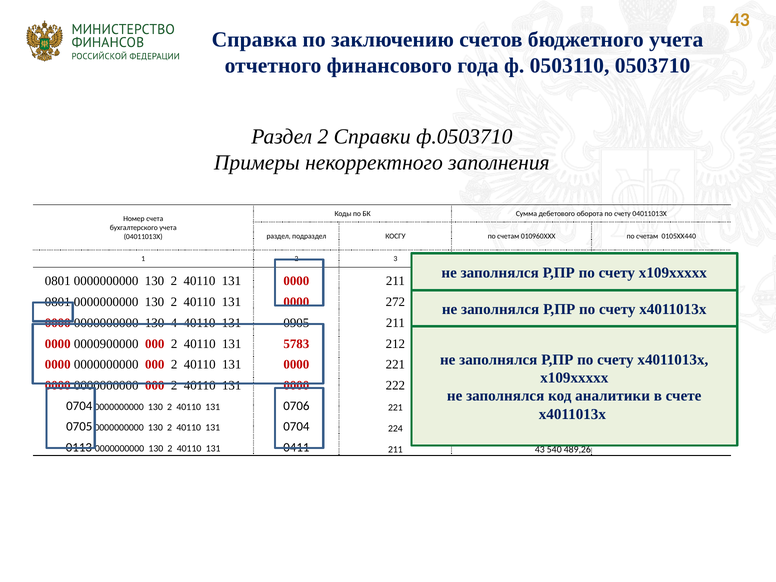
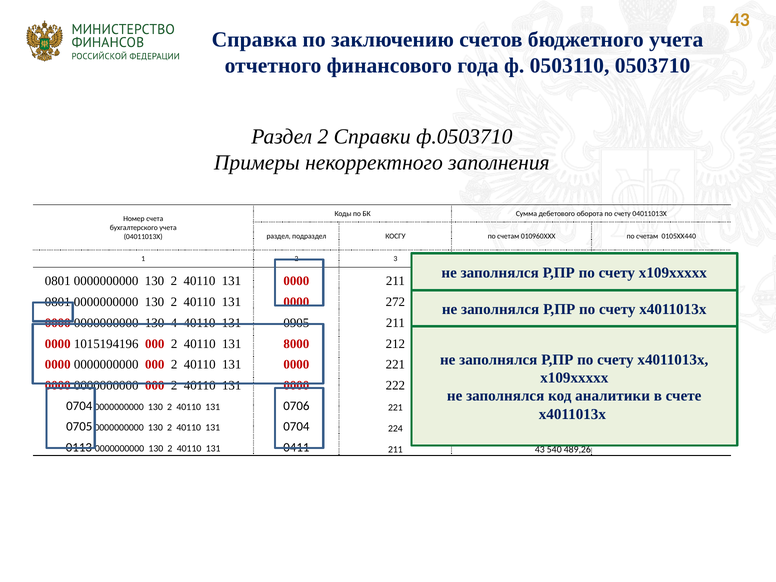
0000900000: 0000900000 -> 1015194196
5783: 5783 -> 8000
